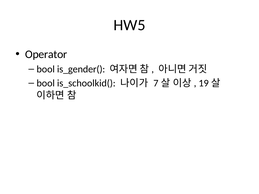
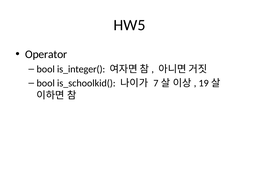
is_gender(: is_gender( -> is_integer(
